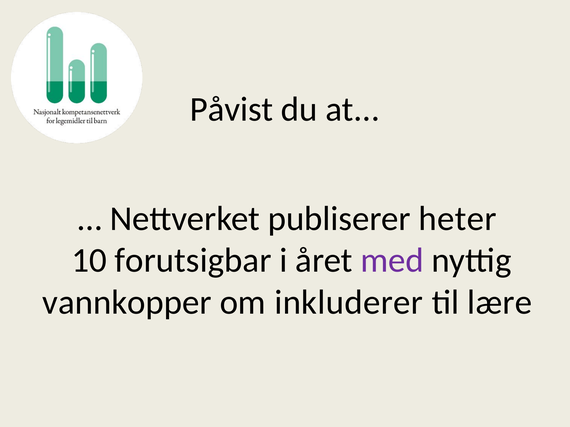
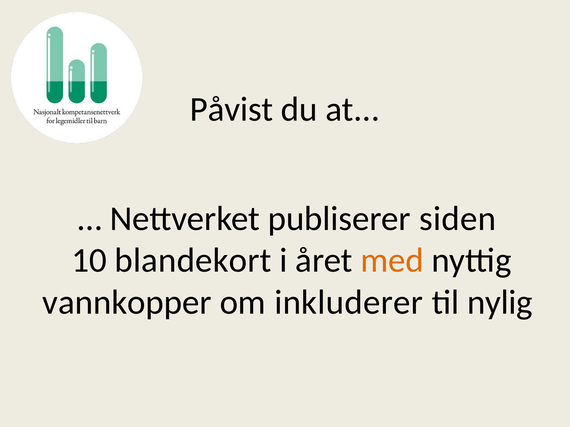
heter: heter -> siden
forutsigbar: forutsigbar -> blandekort
med colour: purple -> orange
lære: lære -> nylig
